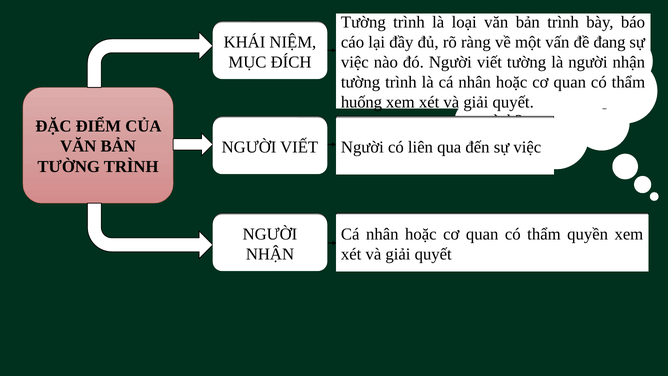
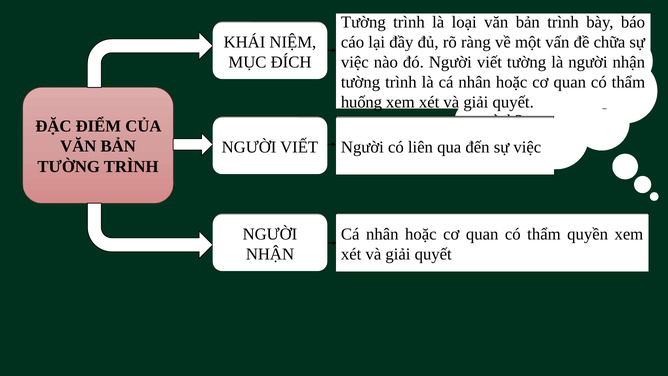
đang: đang -> chữa
